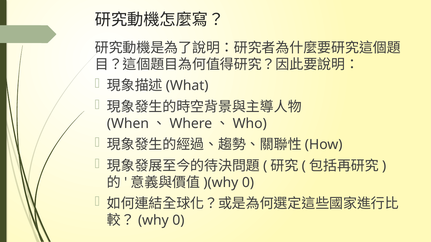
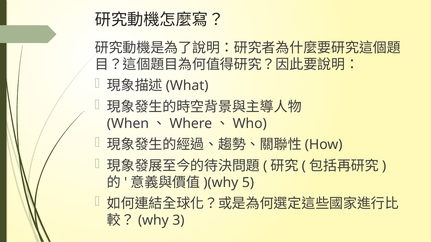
0 at (248, 183): 0 -> 5
0 at (178, 221): 0 -> 3
